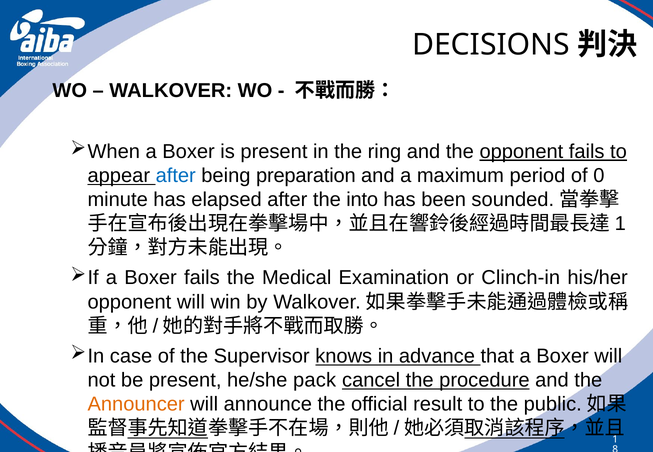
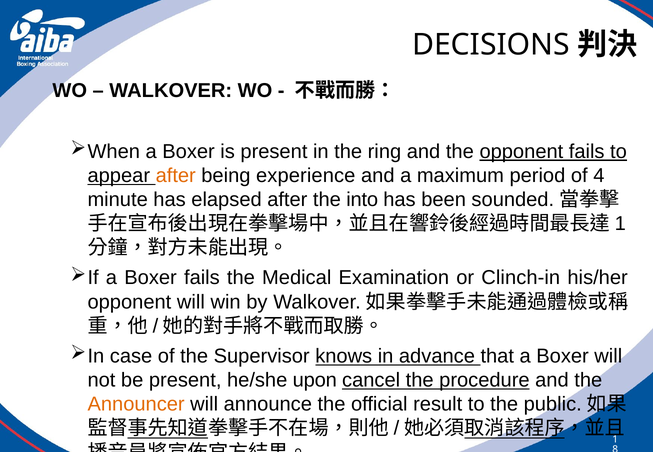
after at (176, 176) colour: blue -> orange
preparation: preparation -> experience
0: 0 -> 4
pack: pack -> upon
